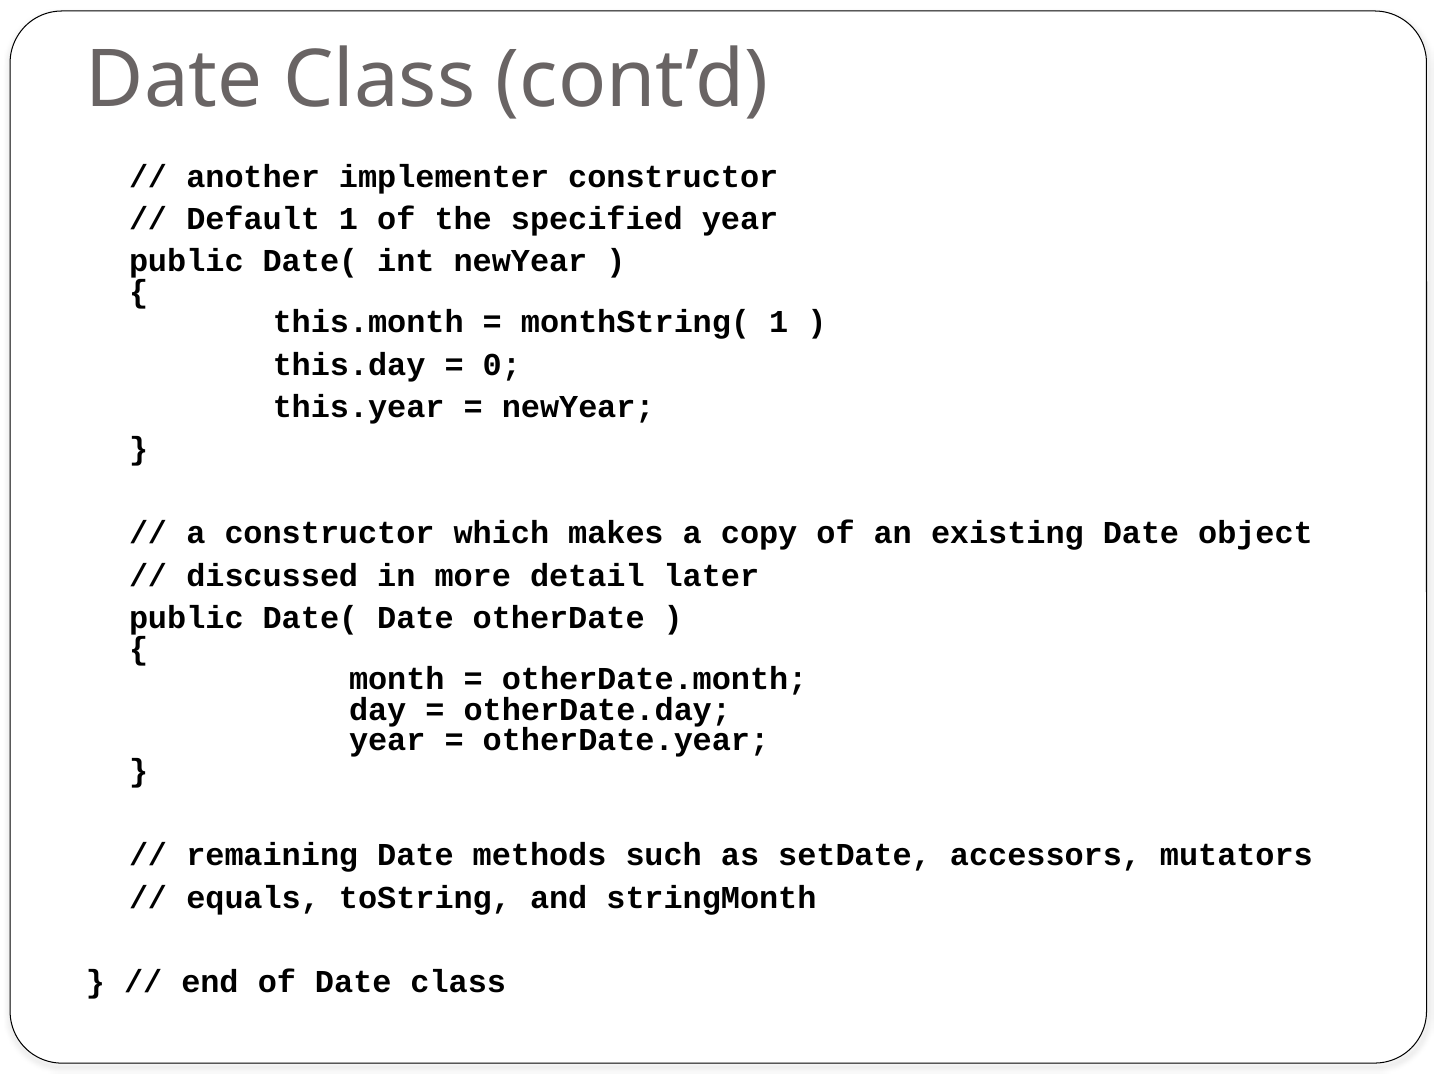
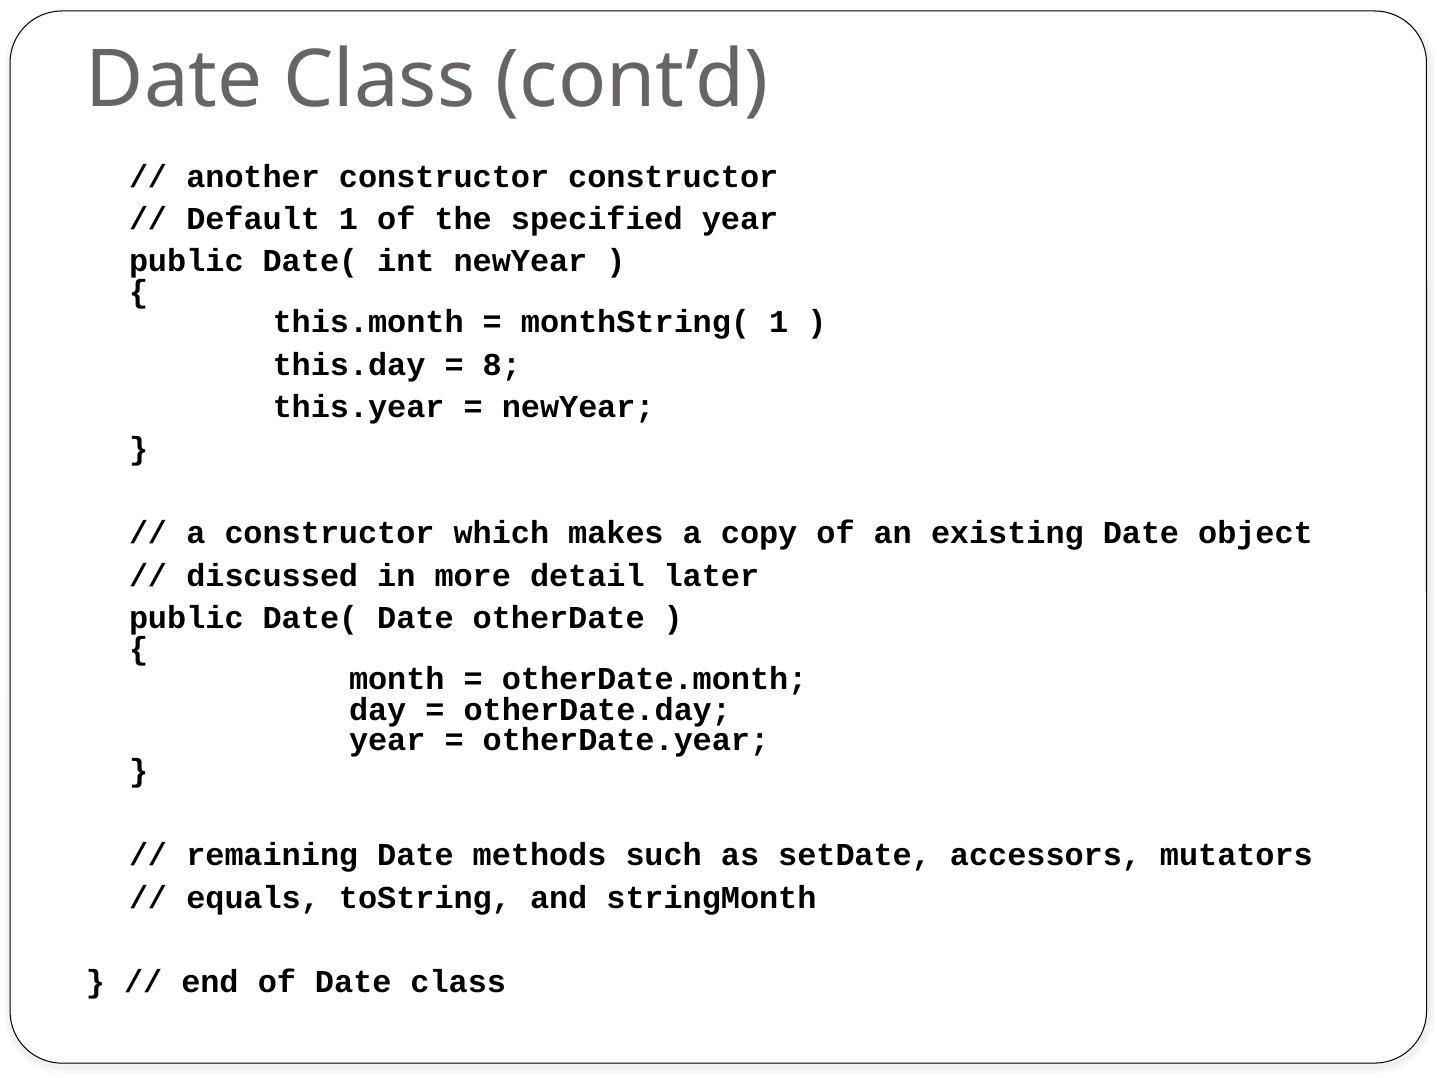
another implementer: implementer -> constructor
0: 0 -> 8
